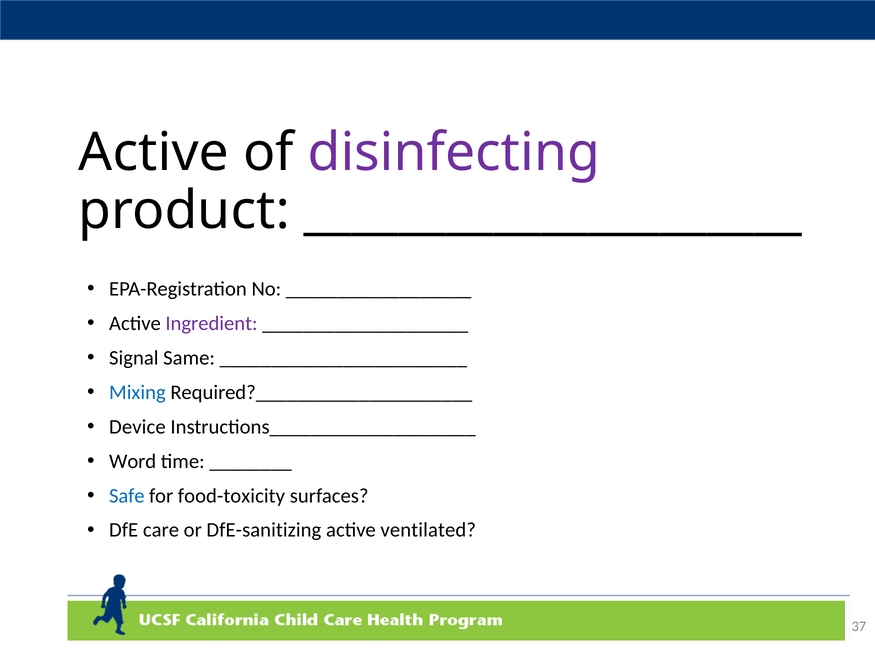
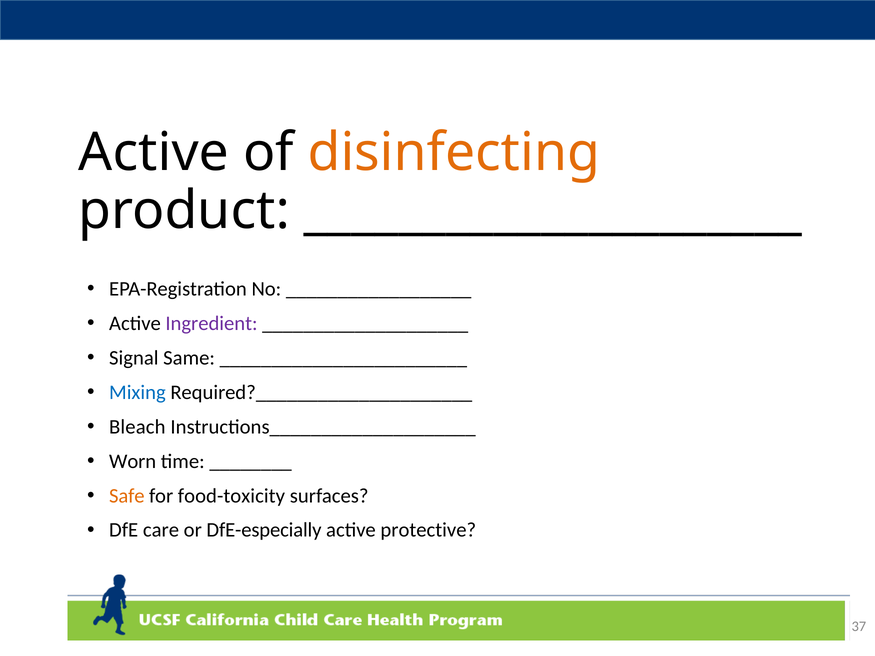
disinfecting colour: purple -> orange
Device: Device -> Bleach
Word: Word -> Worn
Safe colour: blue -> orange
DfE-sanitizing: DfE-sanitizing -> DfE-especially
ventilated: ventilated -> protective
